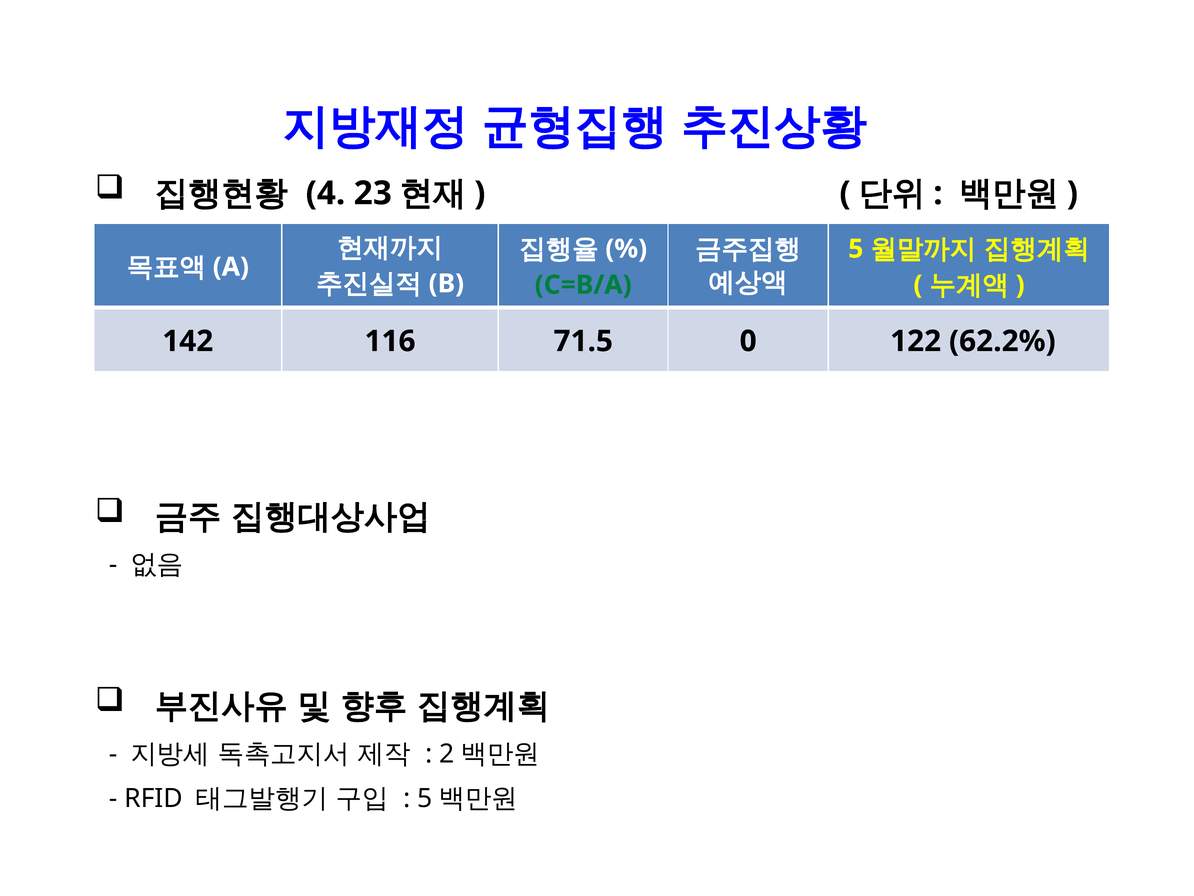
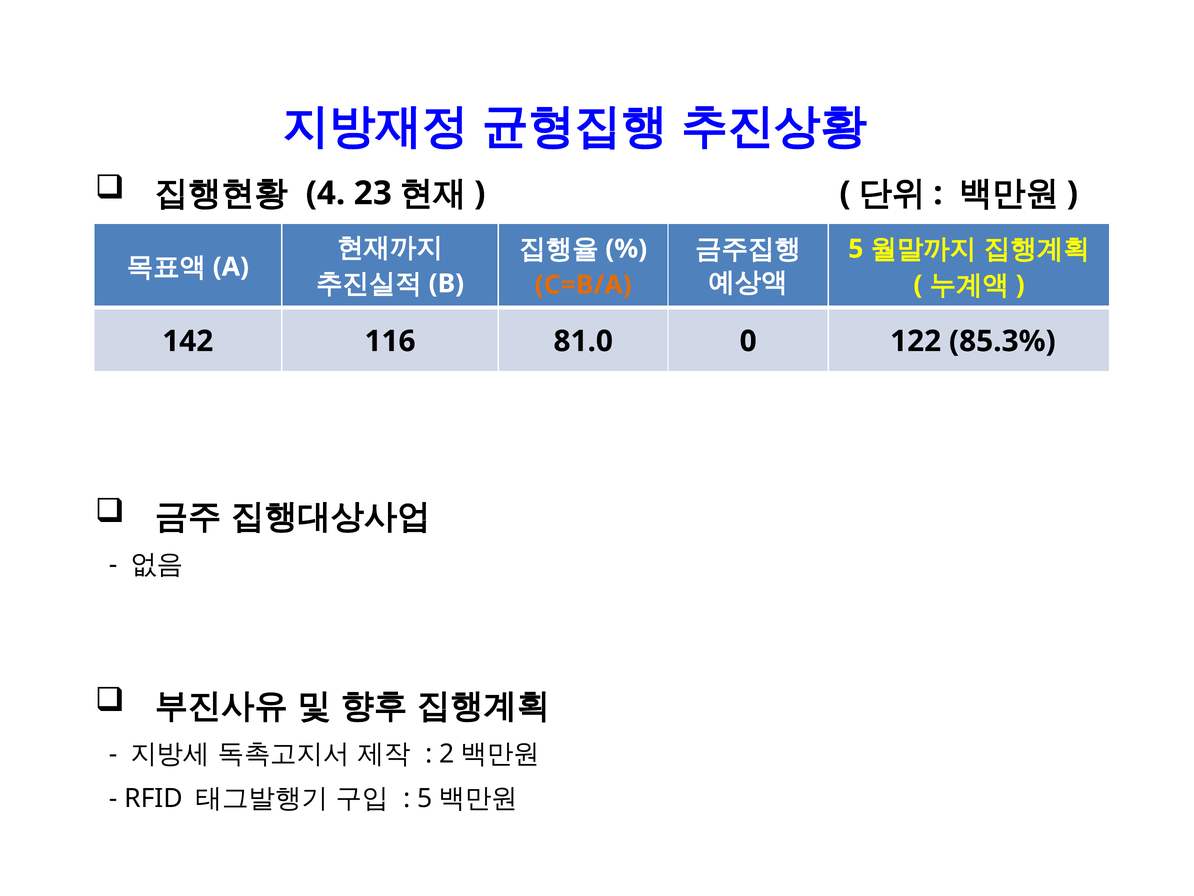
C=B/A colour: green -> orange
71.5: 71.5 -> 81.0
62.2%: 62.2% -> 85.3%
